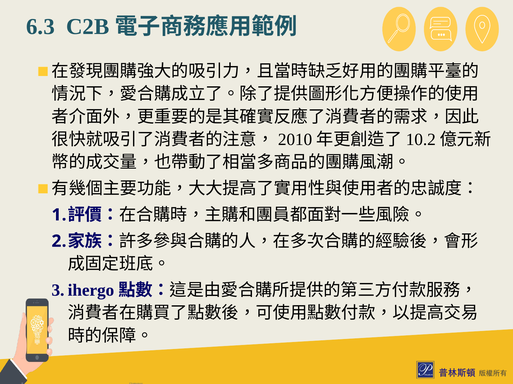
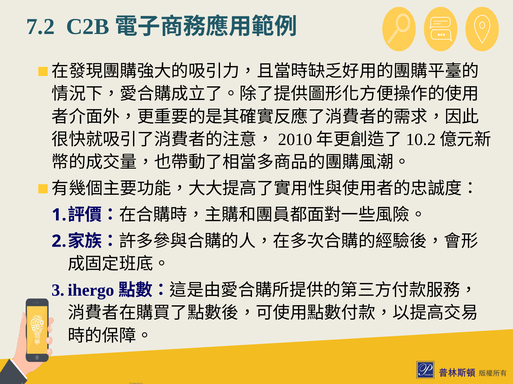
6.3: 6.3 -> 7.2
